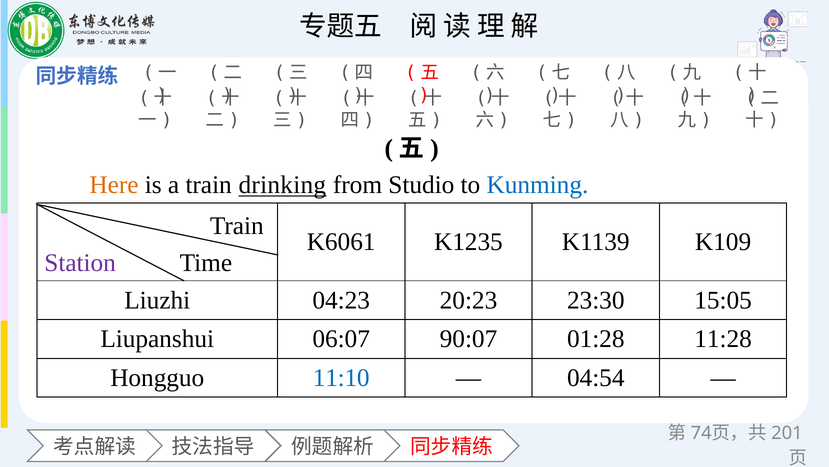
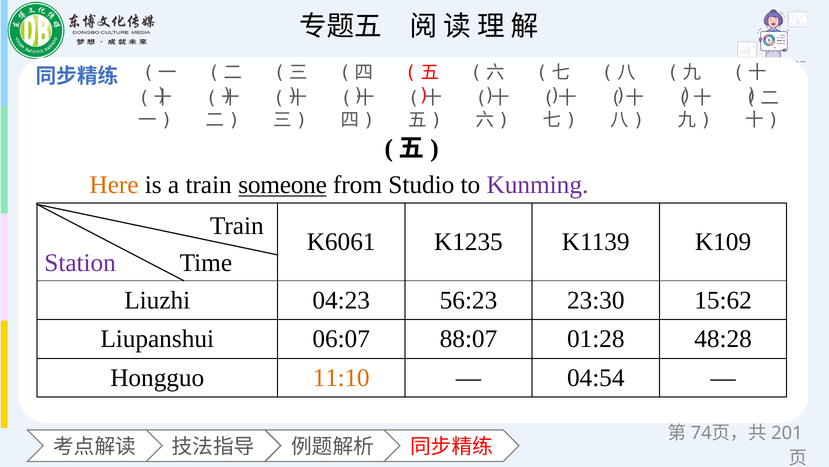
drinking: drinking -> someone
Kunming colour: blue -> purple
20:23: 20:23 -> 56:23
15:05: 15:05 -> 15:62
90:07: 90:07 -> 88:07
11:28: 11:28 -> 48:28
11:10 colour: blue -> orange
